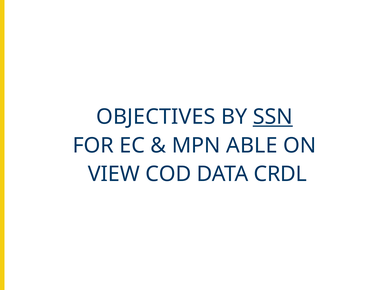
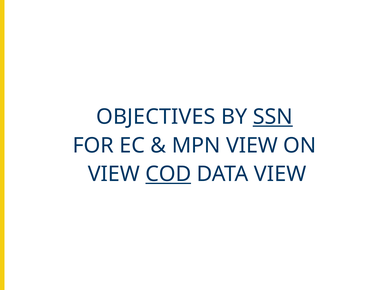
MPN ABLE: ABLE -> VIEW
COD underline: none -> present
DATA CRDL: CRDL -> VIEW
